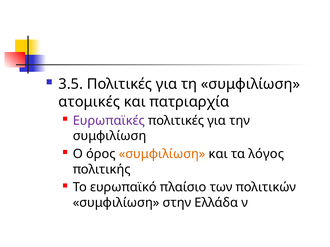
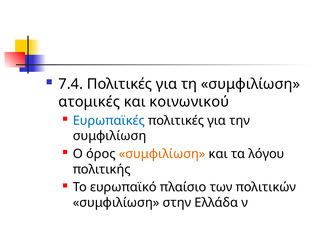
3.5: 3.5 -> 7.4
πατριαρχία: πατριαρχία -> κοινωνικού
Ευρωπαϊκές colour: purple -> blue
λόγος: λόγος -> λόγου
